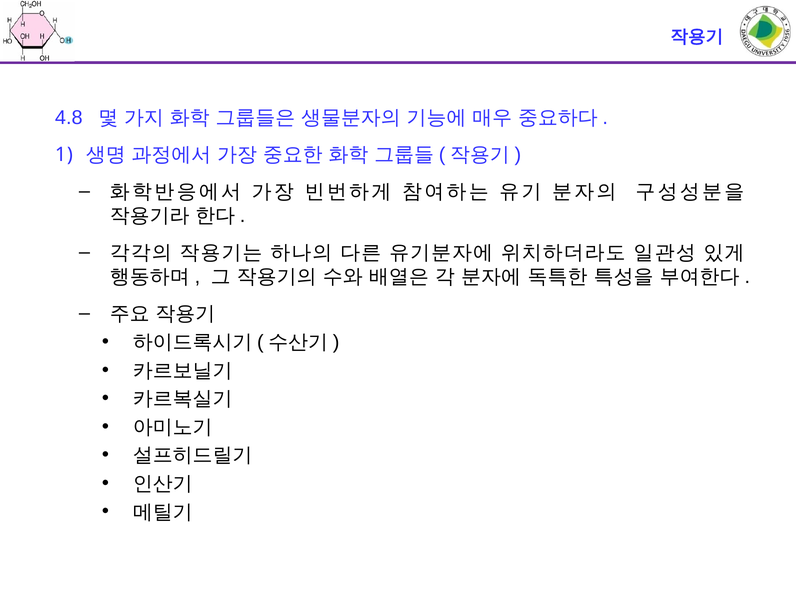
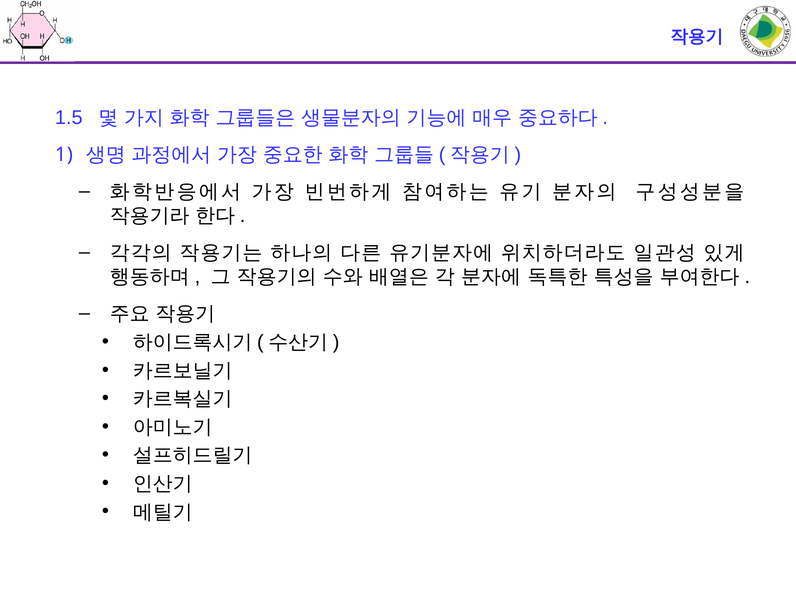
4.8: 4.8 -> 1.5
